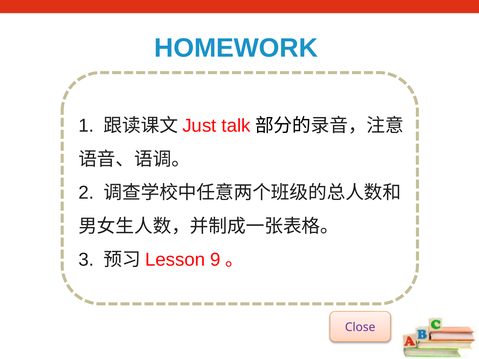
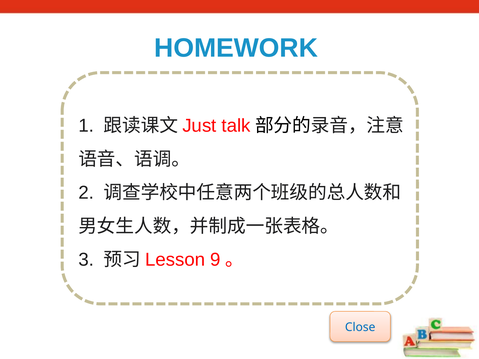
Close colour: purple -> blue
